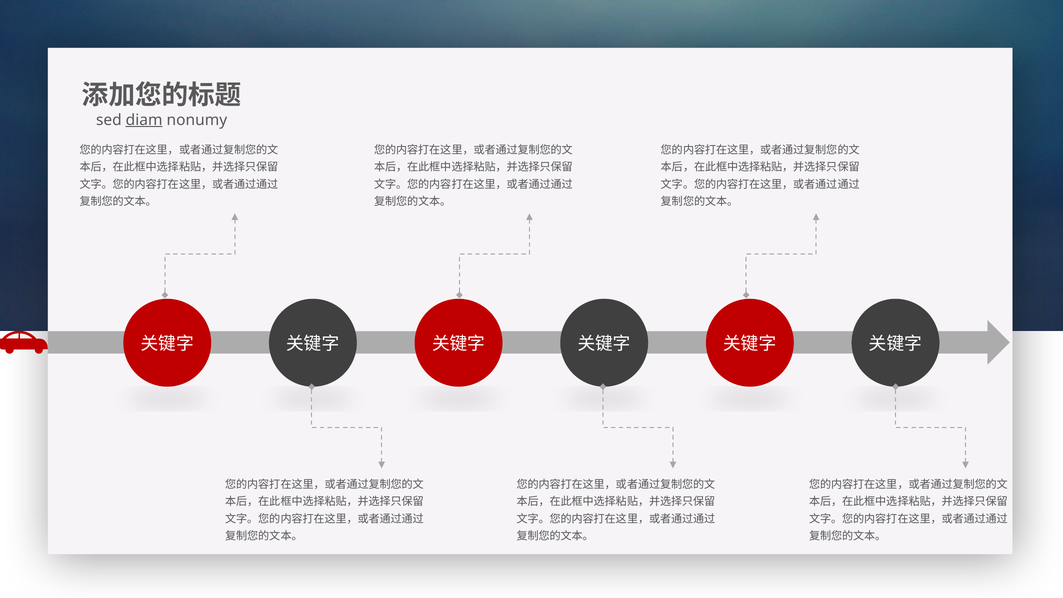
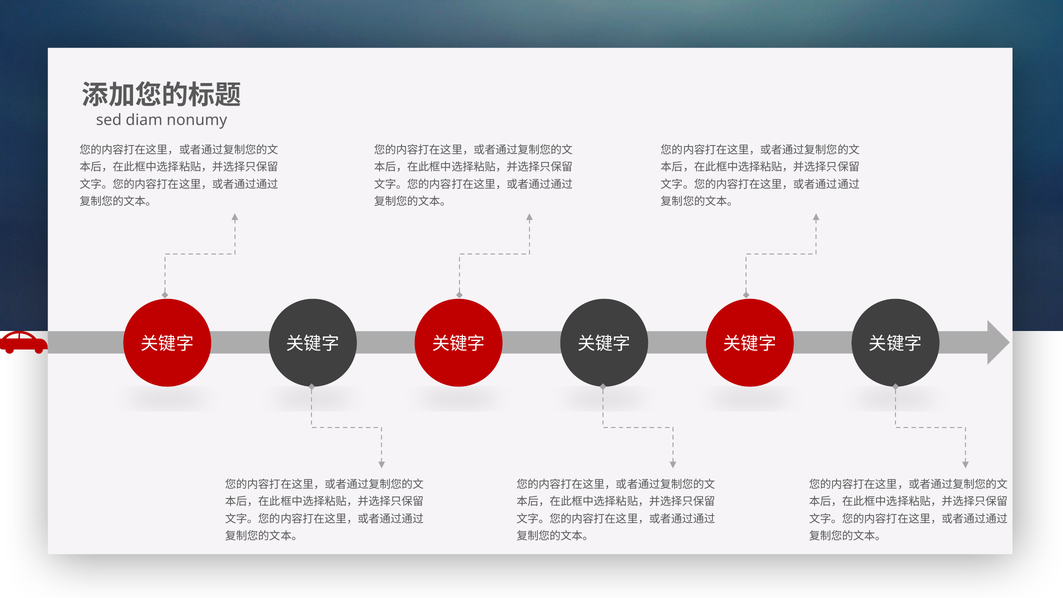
diam underline: present -> none
